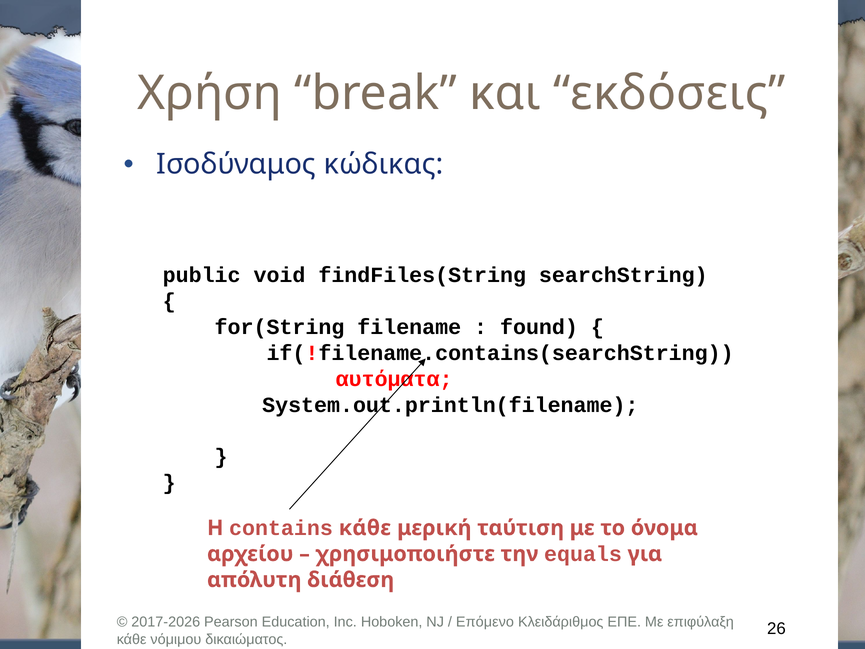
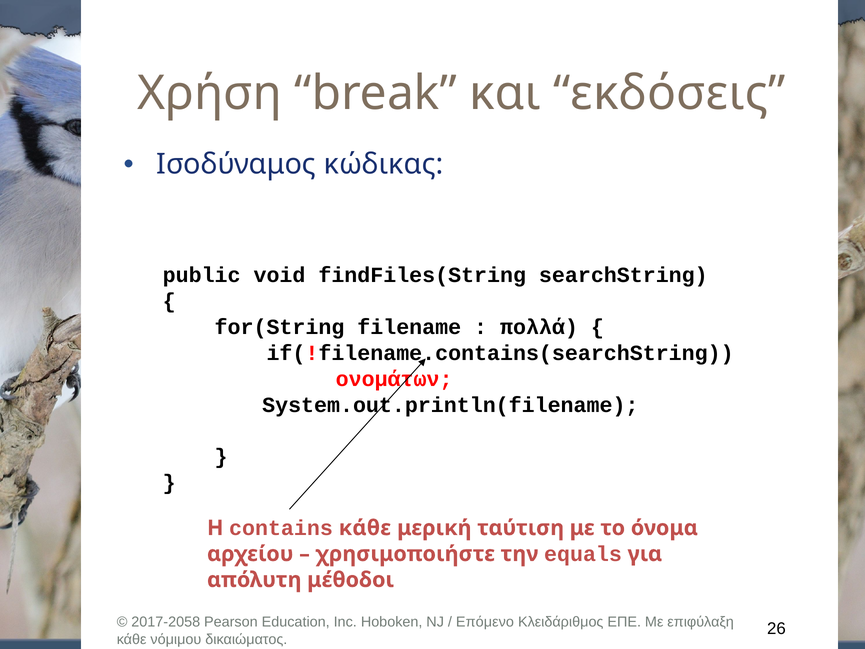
found: found -> πολλά
αυτόματα: αυτόματα -> ονομάτων
διάθεση: διάθεση -> μέθοδοι
2017-2026: 2017-2026 -> 2017-2058
